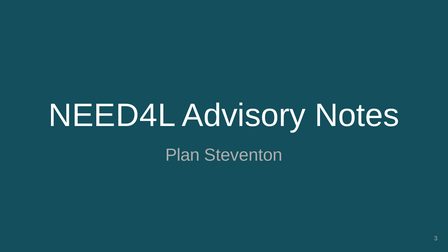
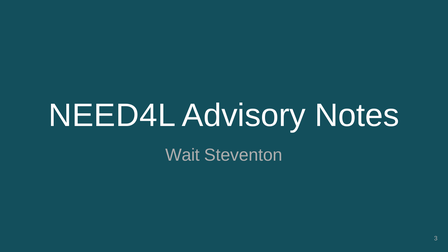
Plan: Plan -> Wait
